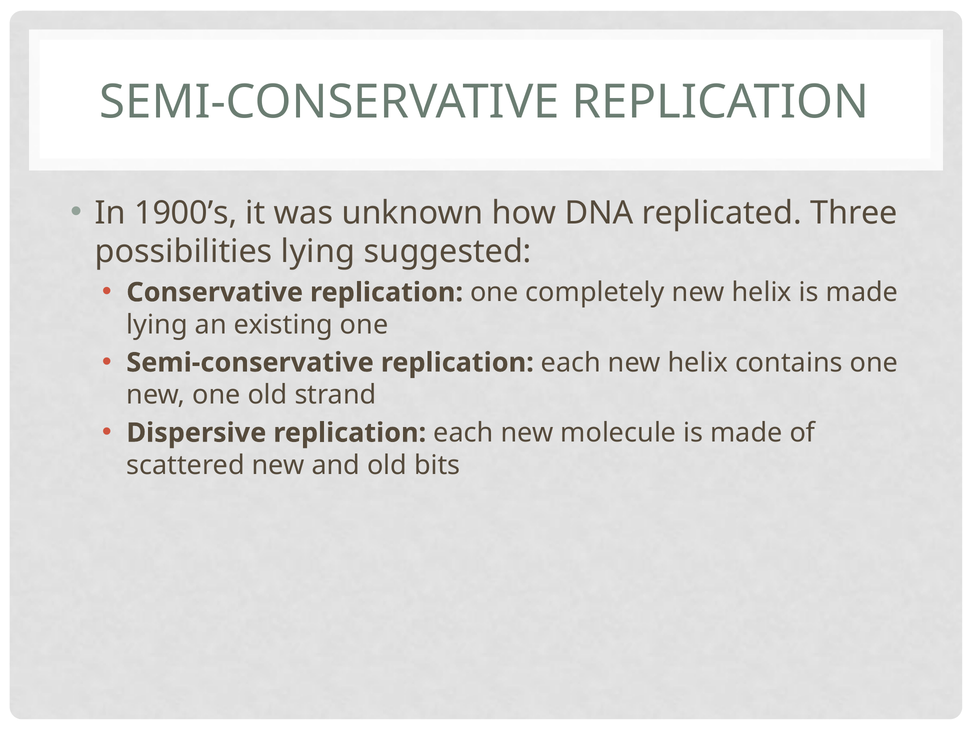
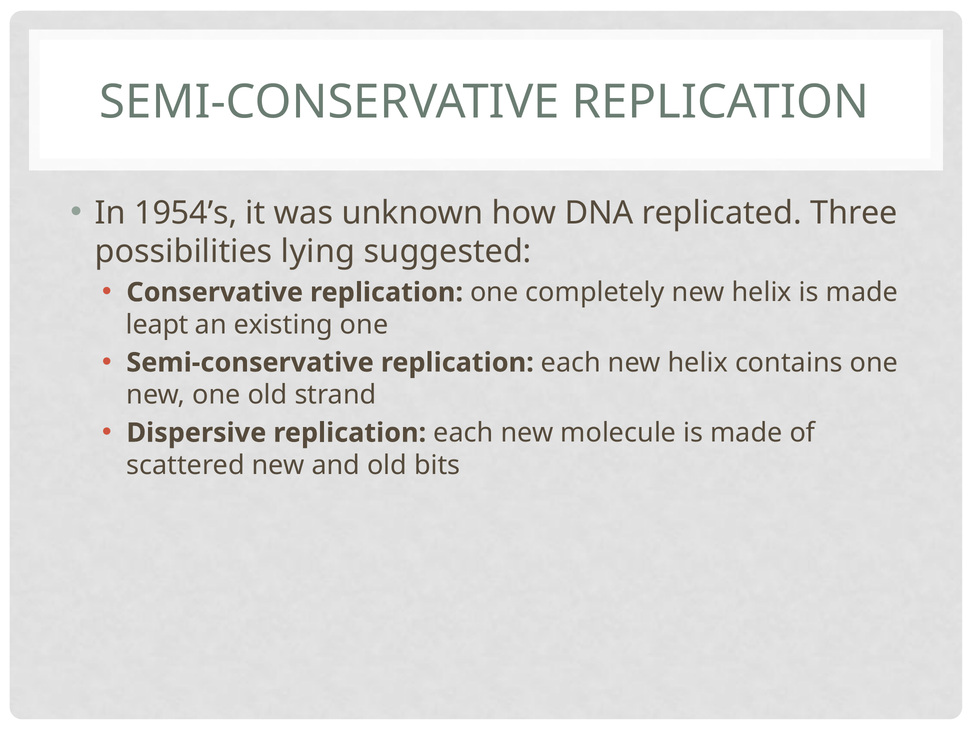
1900’s: 1900’s -> 1954’s
lying at (157, 325): lying -> leapt
